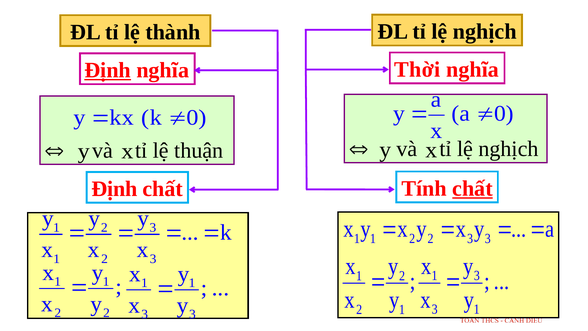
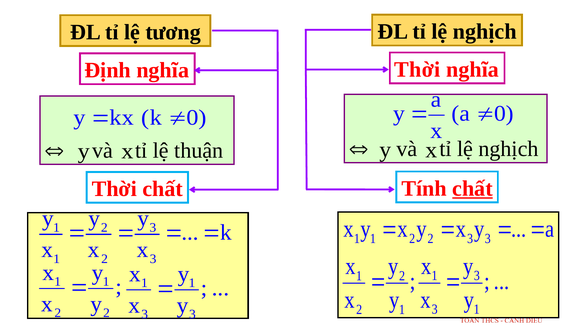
thành: thành -> tương
Định at (108, 70) underline: present -> none
Định at (114, 189): Định -> Thời
